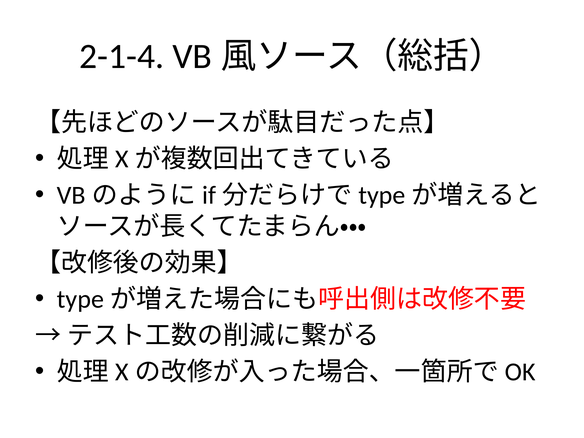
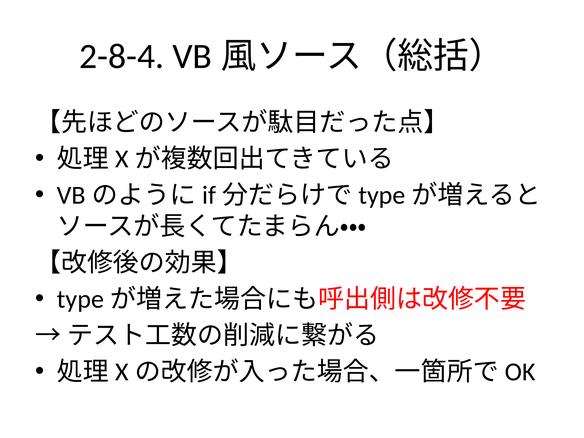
2-1-4: 2-1-4 -> 2-8-4
